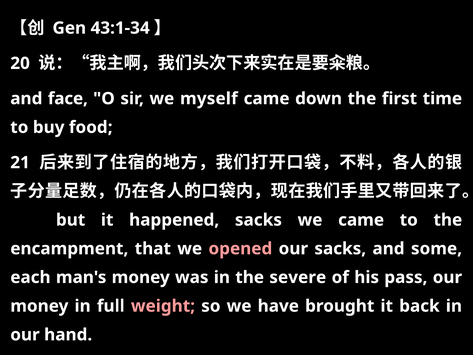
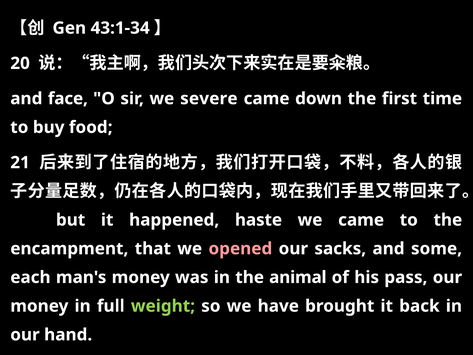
myself: myself -> severe
happened sacks: sacks -> haste
severe: severe -> animal
weight colour: pink -> light green
